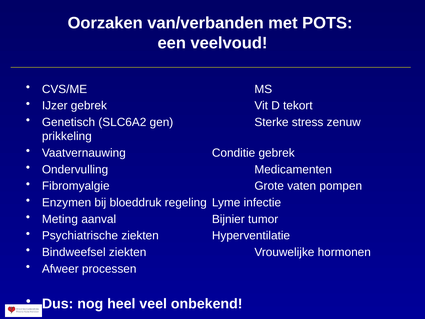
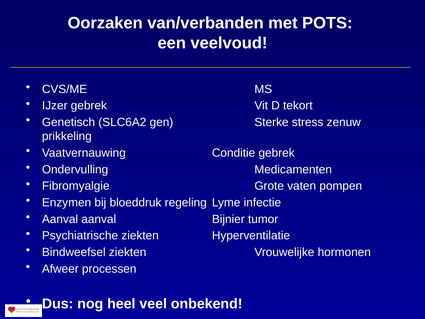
Meting at (60, 219): Meting -> Aanval
